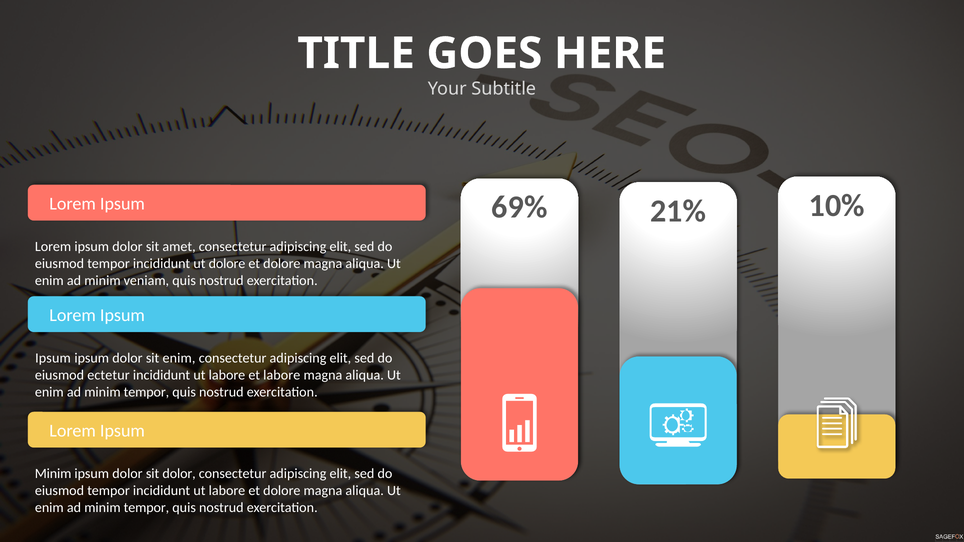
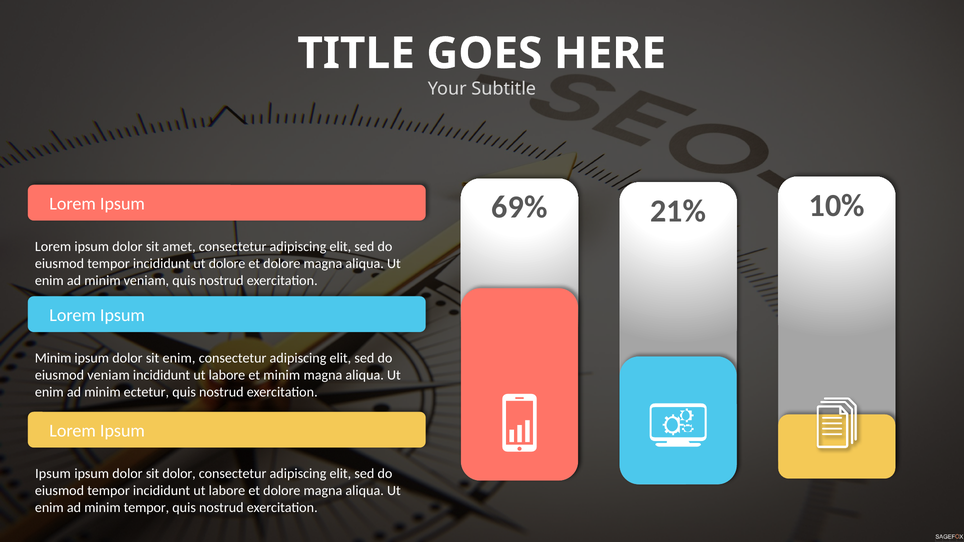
Ipsum at (53, 358): Ipsum -> Minim
eiusmod ectetur: ectetur -> veniam
et labore: labore -> minim
tempor at (146, 392): tempor -> ectetur
Minim at (53, 474): Minim -> Ipsum
